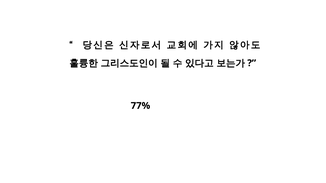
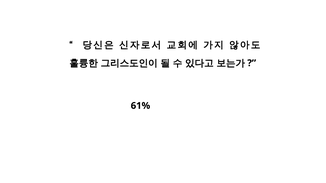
77%: 77% -> 61%
